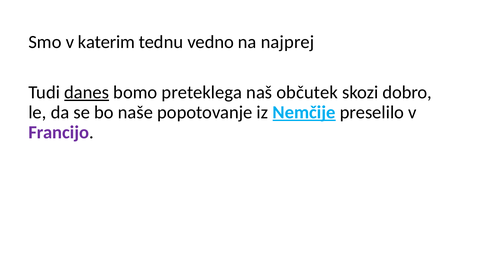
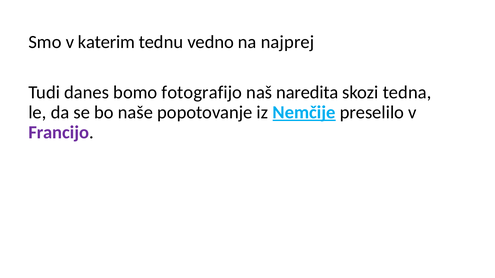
danes underline: present -> none
preteklega: preteklega -> fotografijo
občutek: občutek -> naredita
dobro: dobro -> tedna
